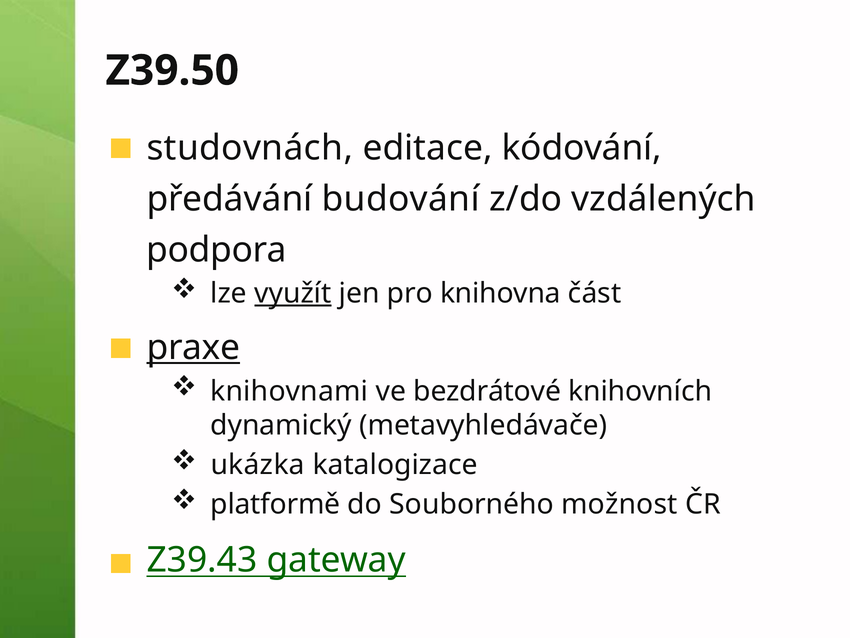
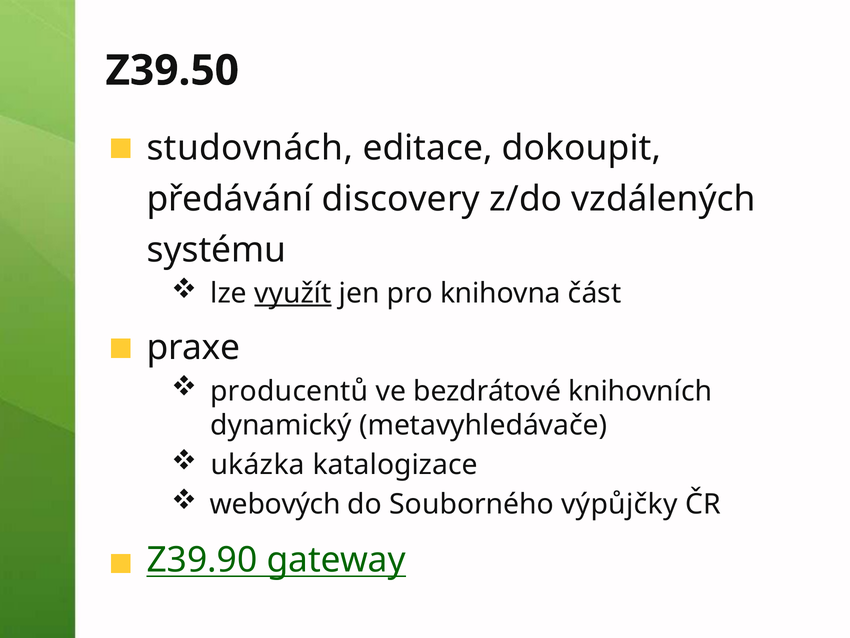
kódování: kódování -> dokoupit
budování: budování -> discovery
podpora: podpora -> systému
praxe underline: present -> none
knihovnami: knihovnami -> producentů
platformě: platformě -> webových
možnost: možnost -> výpůjčky
Z39.43: Z39.43 -> Z39.90
